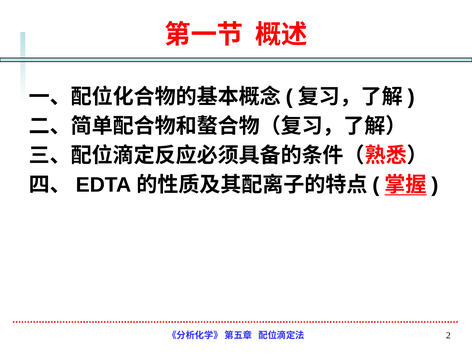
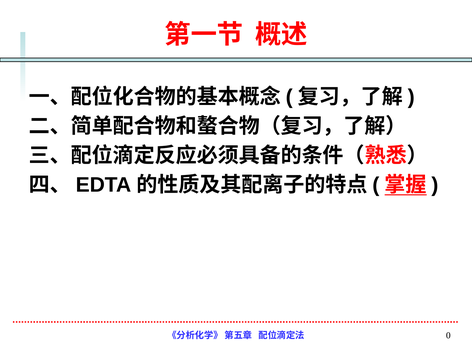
2: 2 -> 0
